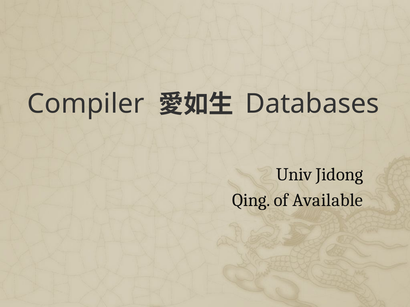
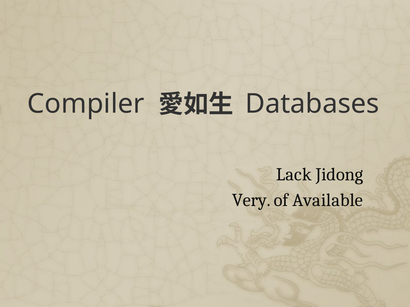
Univ: Univ -> Lack
Qing: Qing -> Very
